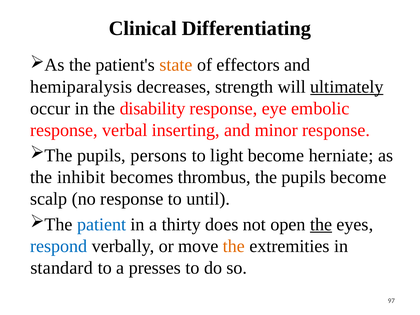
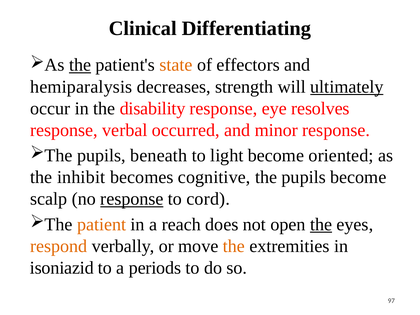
the at (80, 65) underline: none -> present
embolic: embolic -> resolves
inserting: inserting -> occurred
persons: persons -> beneath
herniate: herniate -> oriented
thrombus: thrombus -> cognitive
response at (132, 199) underline: none -> present
until: until -> cord
patient colour: blue -> orange
thirty: thirty -> reach
respond colour: blue -> orange
standard: standard -> isoniazid
presses: presses -> periods
